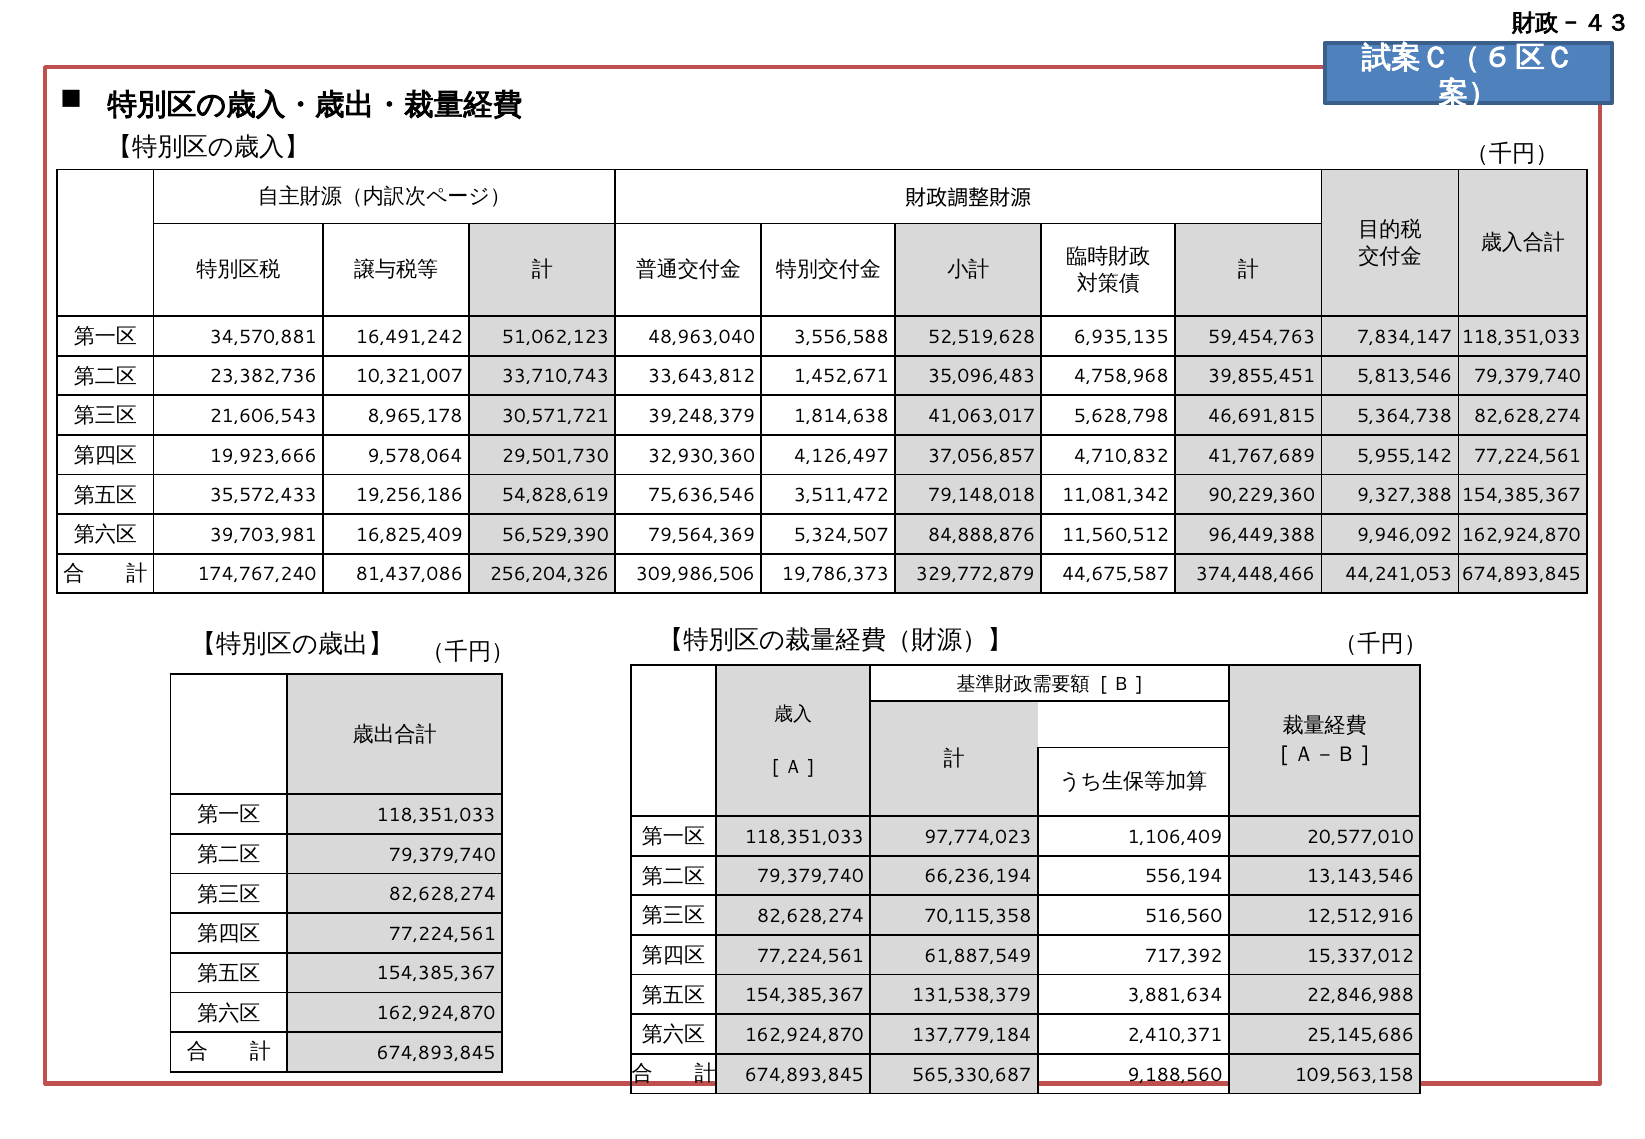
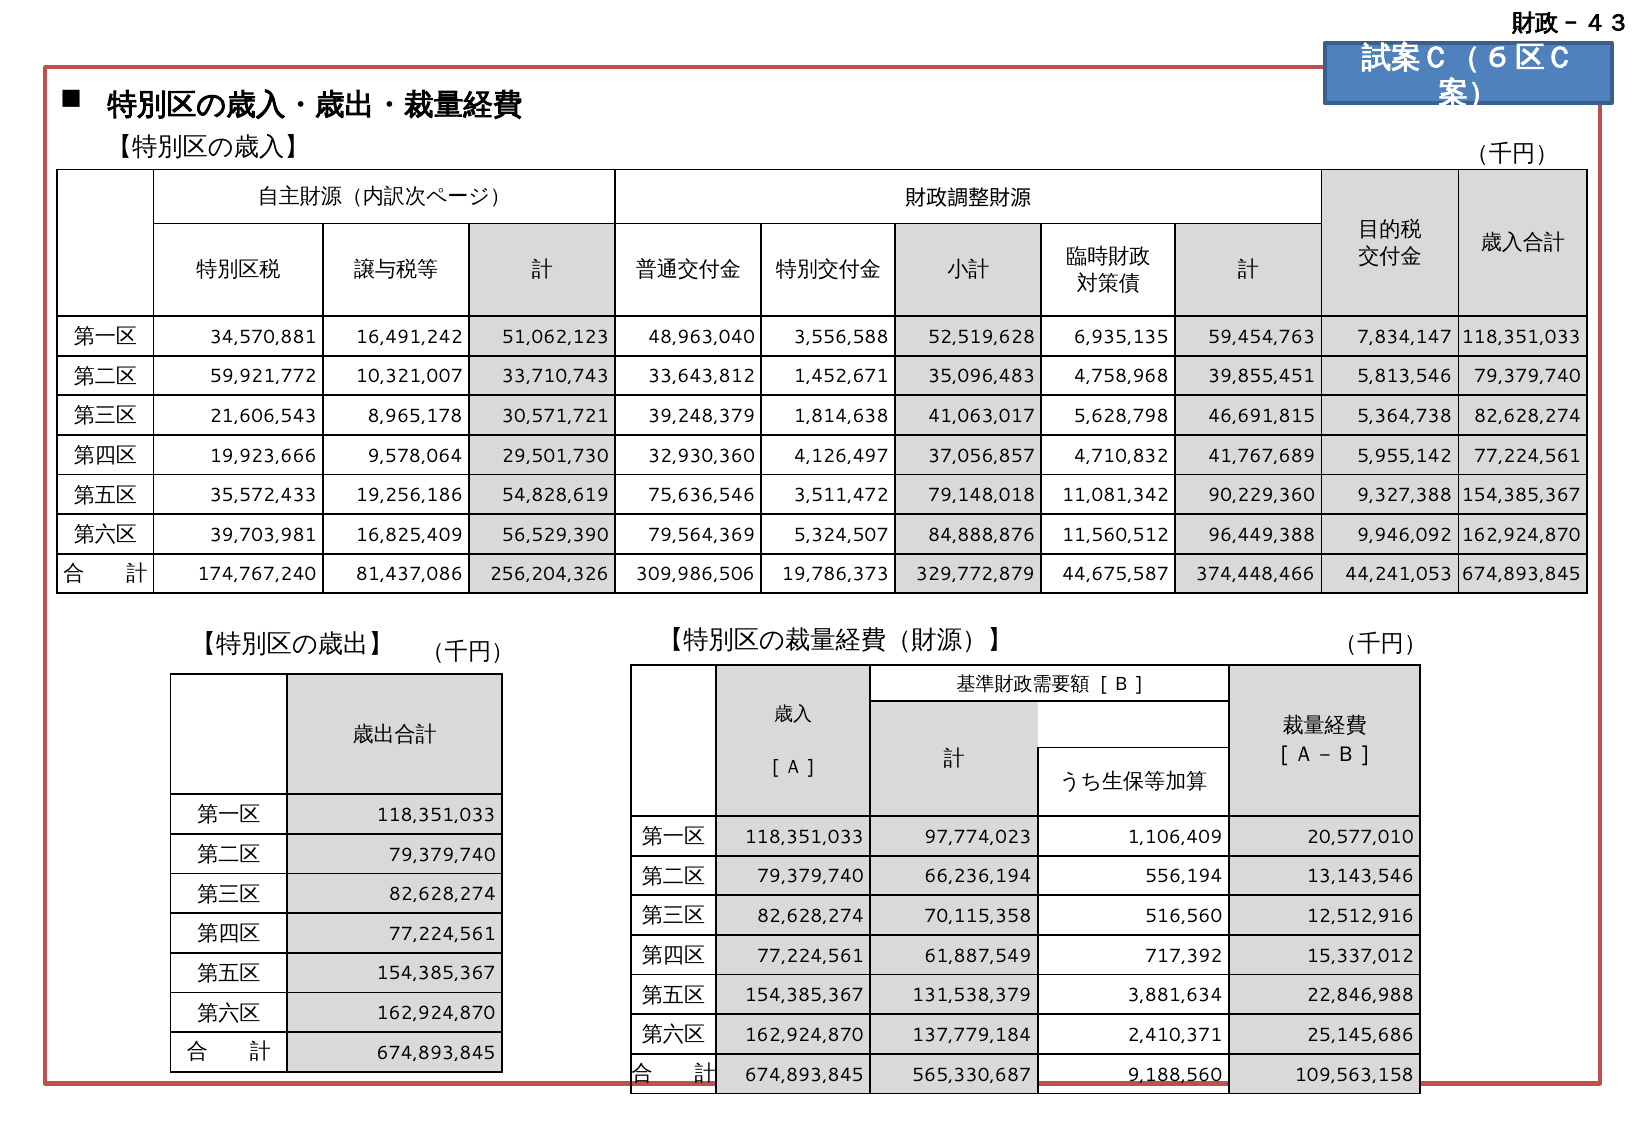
23,382,736: 23,382,736 -> 59,921,772
